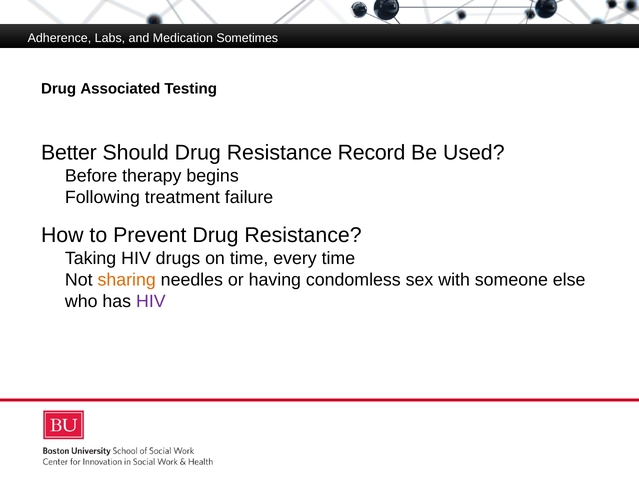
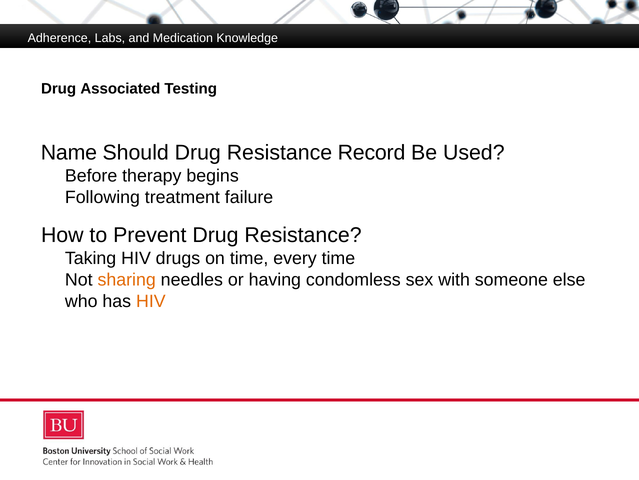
Sometimes: Sometimes -> Knowledge
Better: Better -> Name
HIV at (151, 301) colour: purple -> orange
